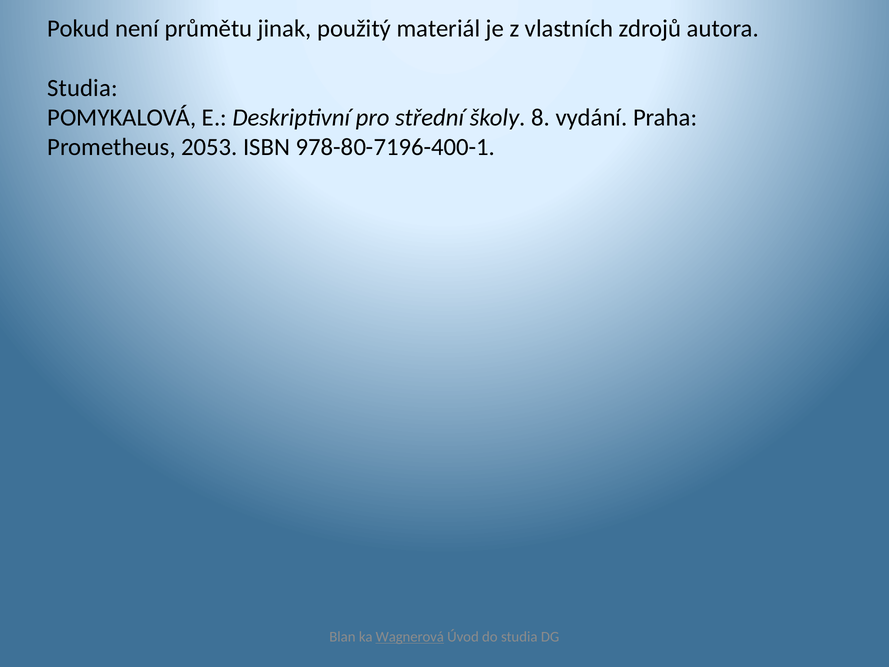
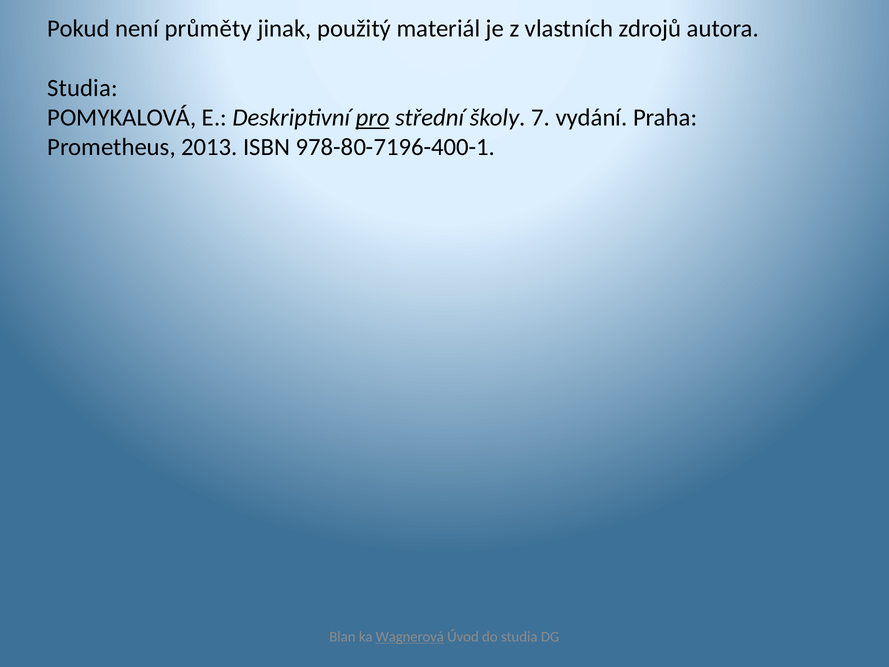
průmětu: průmětu -> průměty
pro underline: none -> present
8: 8 -> 7
2053: 2053 -> 2013
